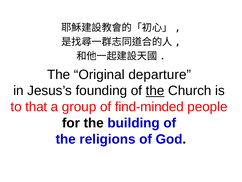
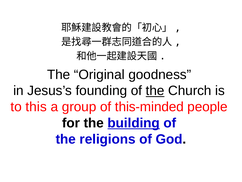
departure: departure -> goodness
that: that -> this
find-minded: find-minded -> this-minded
building underline: none -> present
